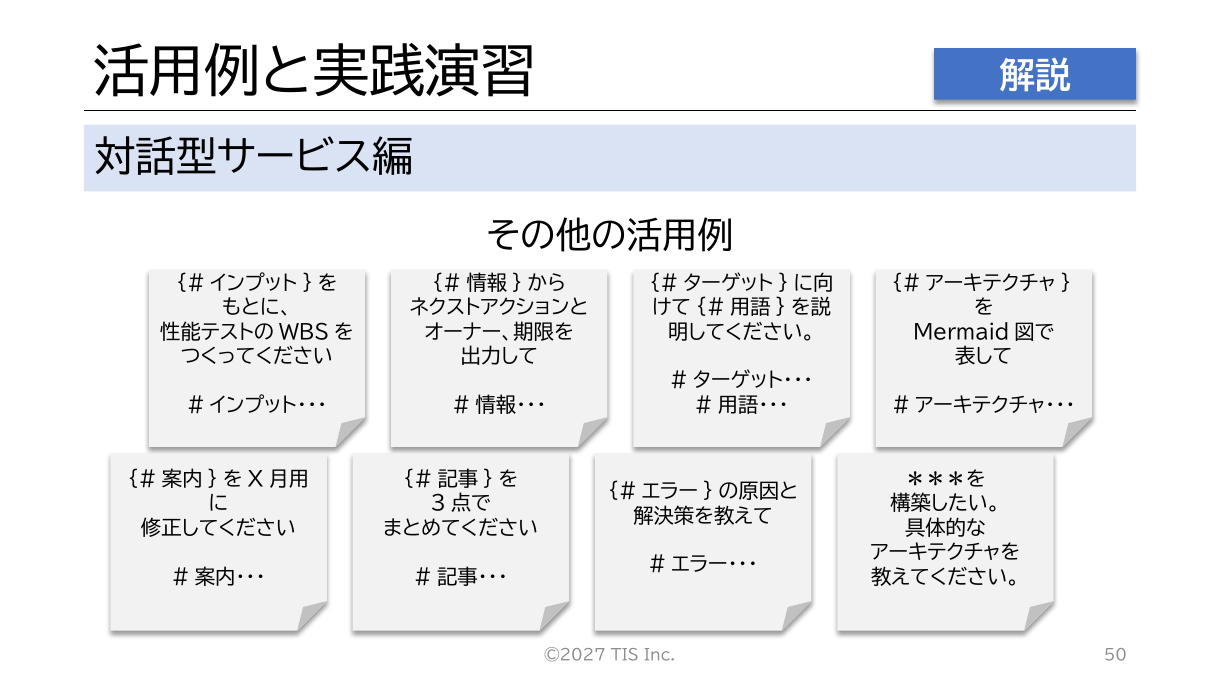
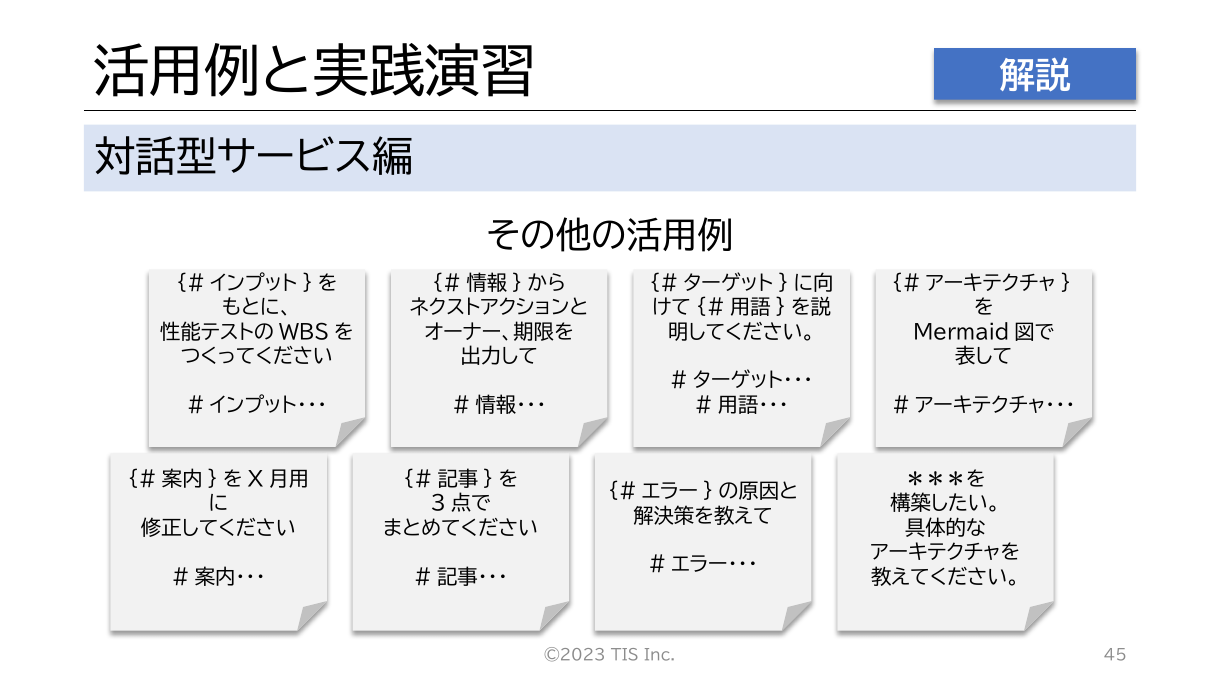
©2027: ©2027 -> ©2023
50: 50 -> 45
